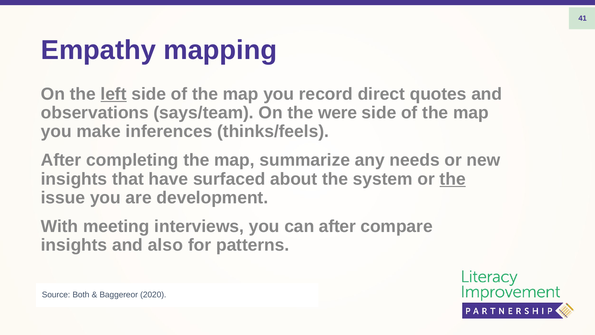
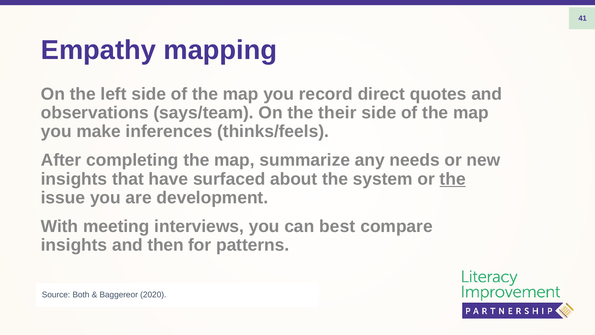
left underline: present -> none
were: were -> their
can after: after -> best
also: also -> then
